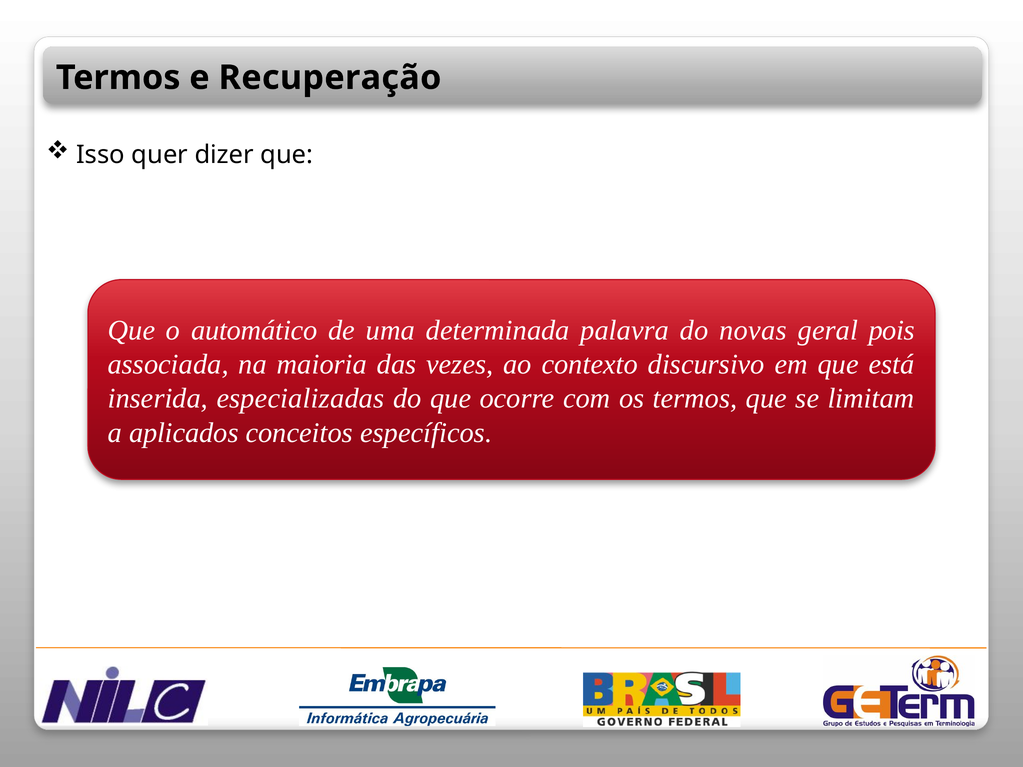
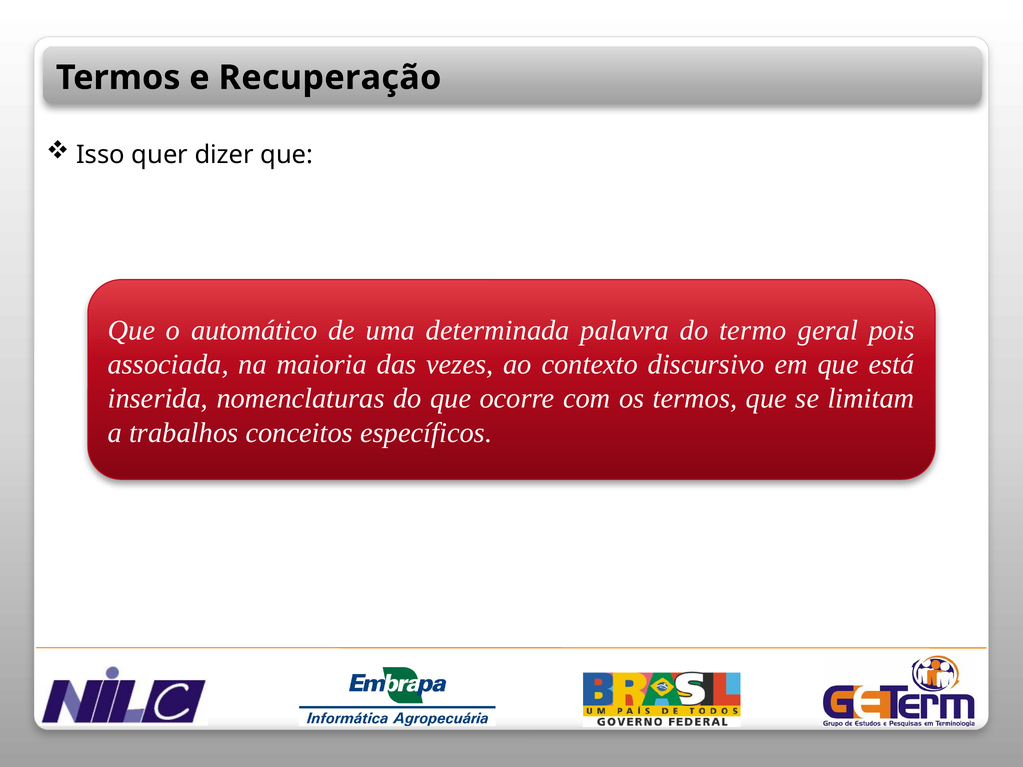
novas: novas -> termo
especializadas: especializadas -> nomenclaturas
aplicados: aplicados -> trabalhos
